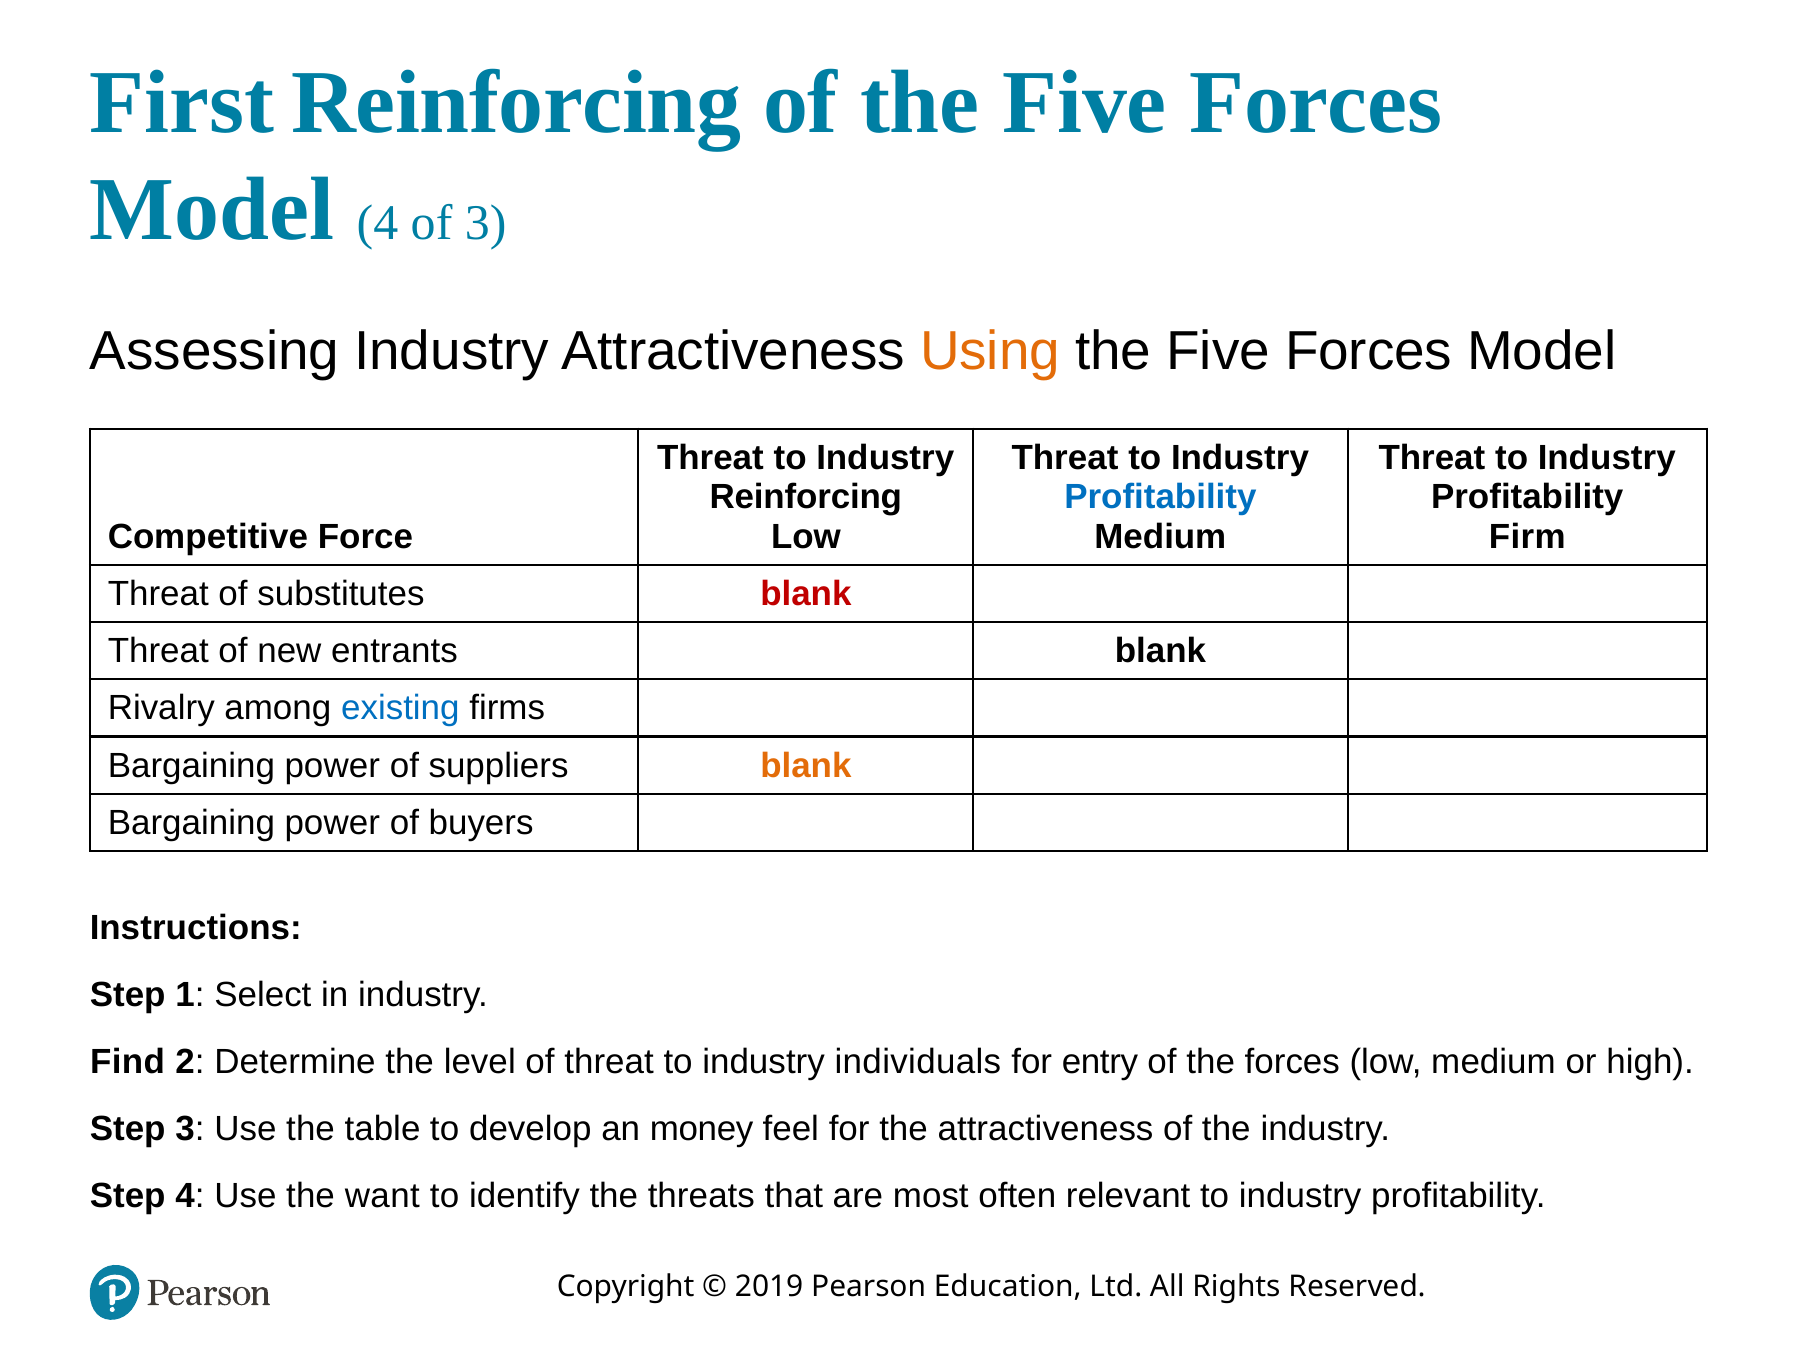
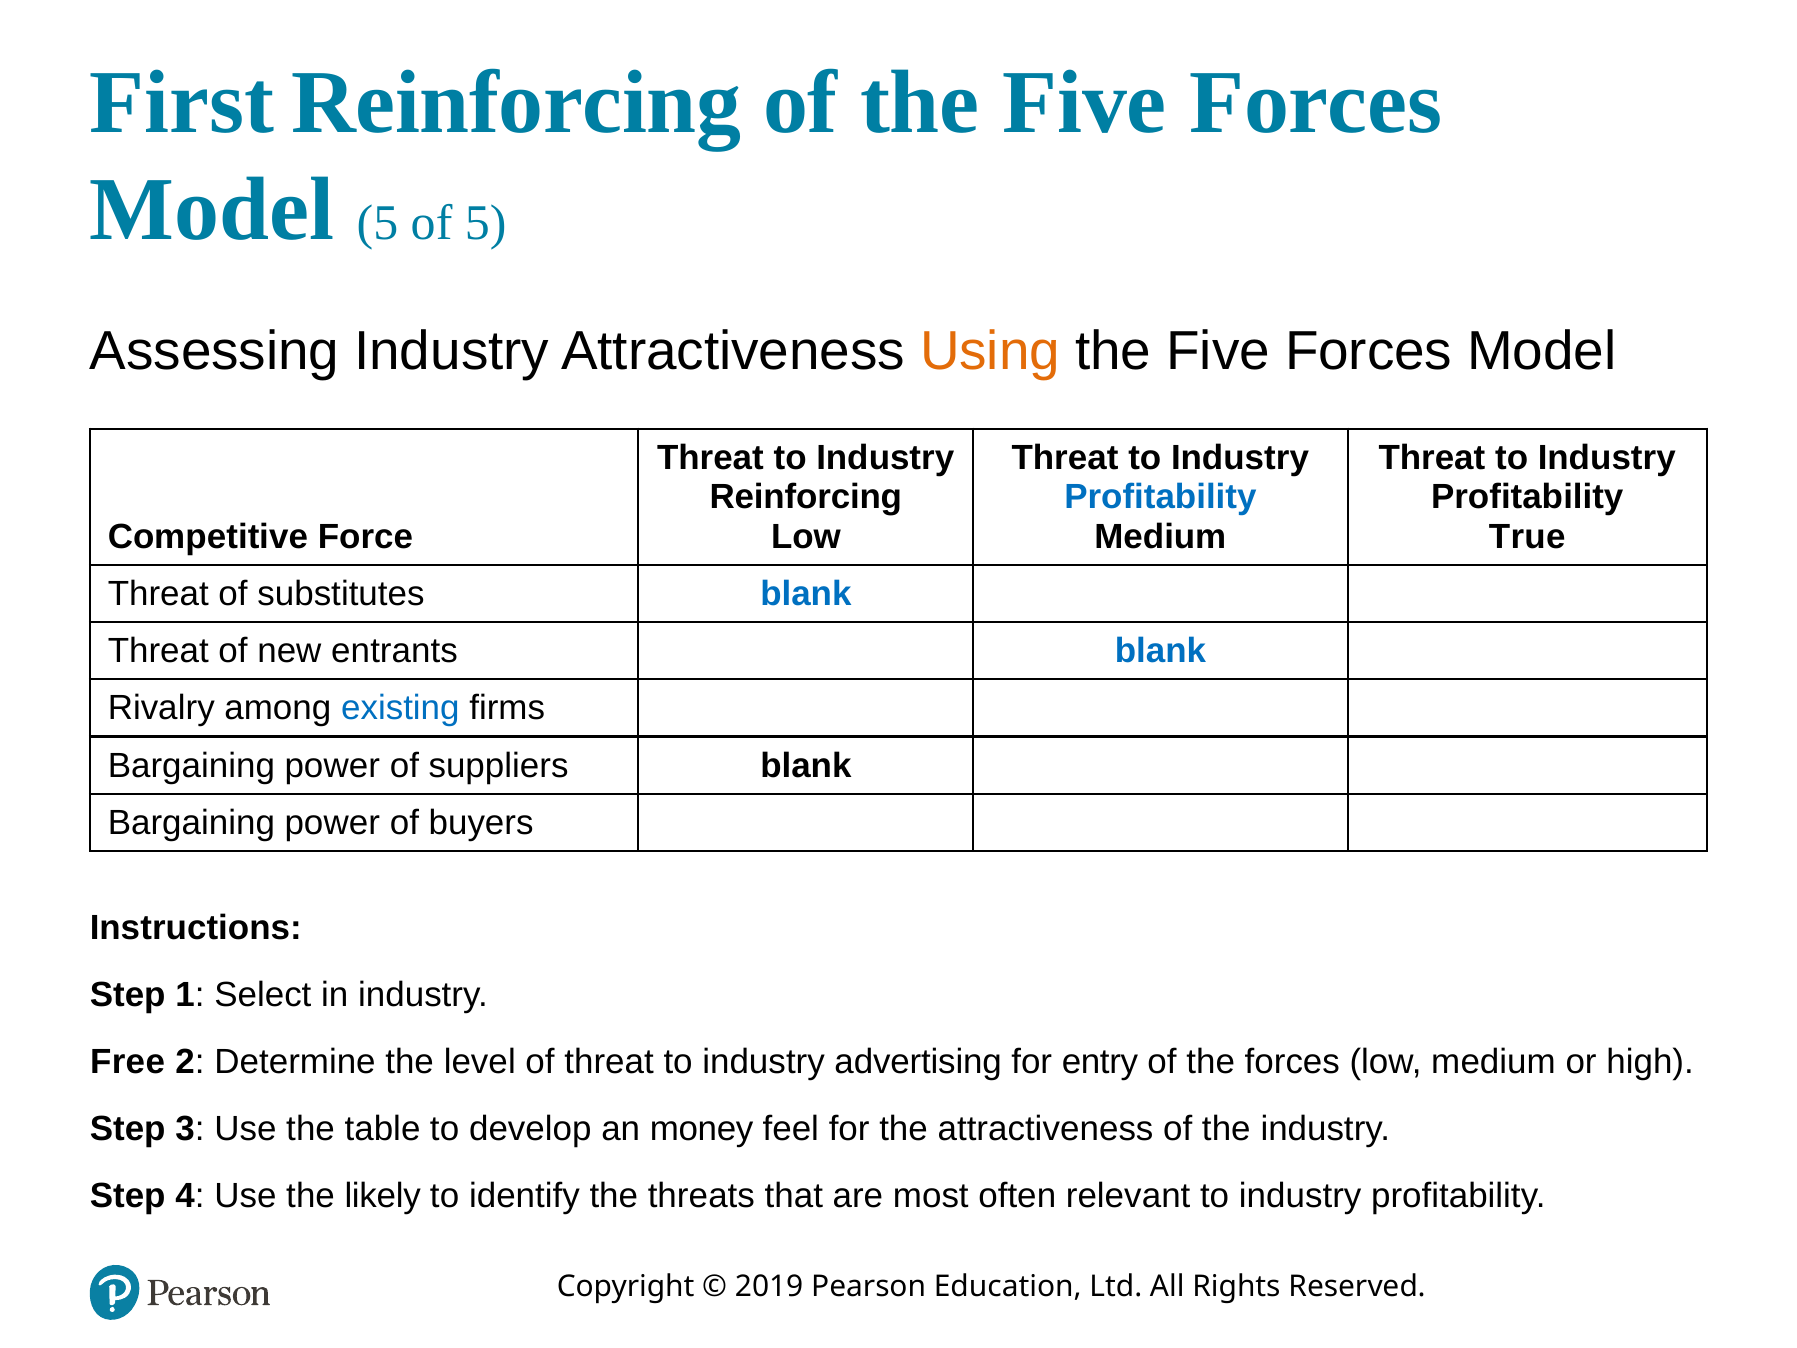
Model 4: 4 -> 5
of 3: 3 -> 5
Firm: Firm -> True
blank at (806, 594) colour: red -> blue
blank at (1160, 651) colour: black -> blue
blank at (806, 766) colour: orange -> black
Find: Find -> Free
individuals: individuals -> advertising
want: want -> likely
